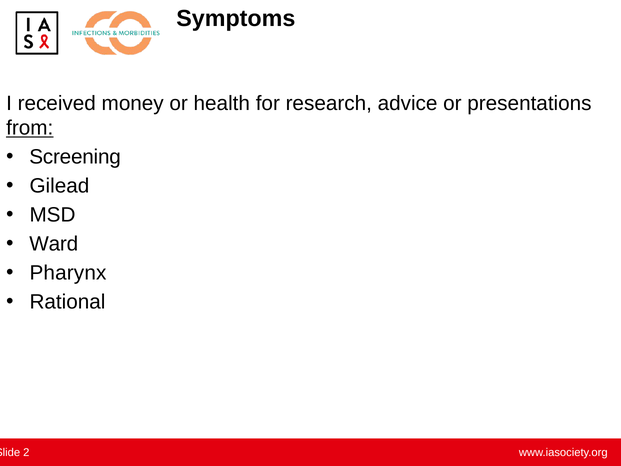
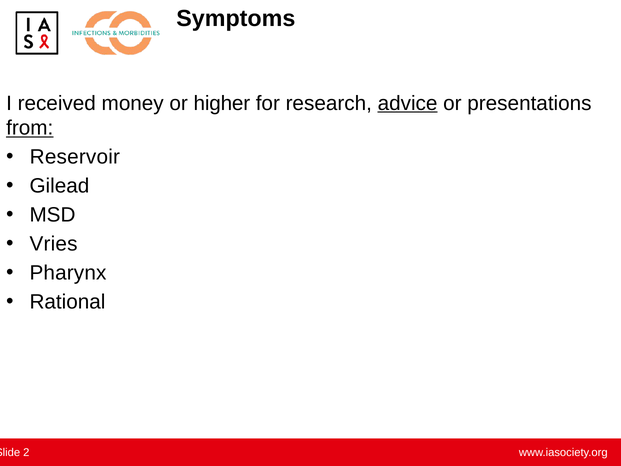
health: health -> higher
advice underline: none -> present
Screening: Screening -> Reservoir
Ward: Ward -> Vries
